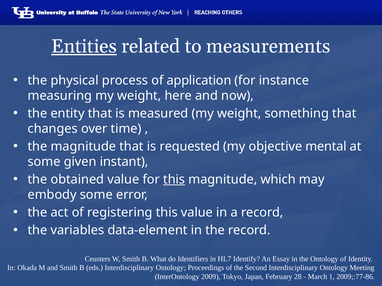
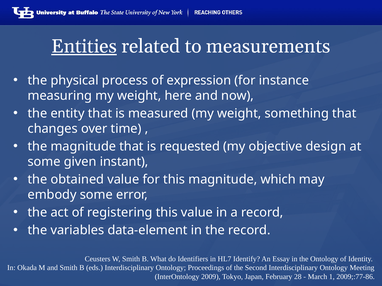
application: application -> expression
mental: mental -> design
this at (174, 180) underline: present -> none
